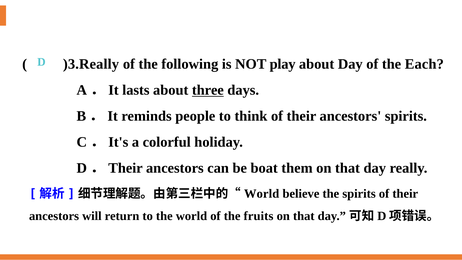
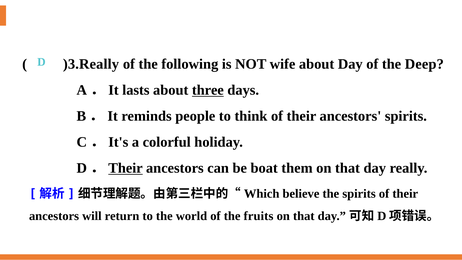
play: play -> wife
Each: Each -> Deep
Their at (125, 168) underline: none -> present
World at (262, 193): World -> Which
